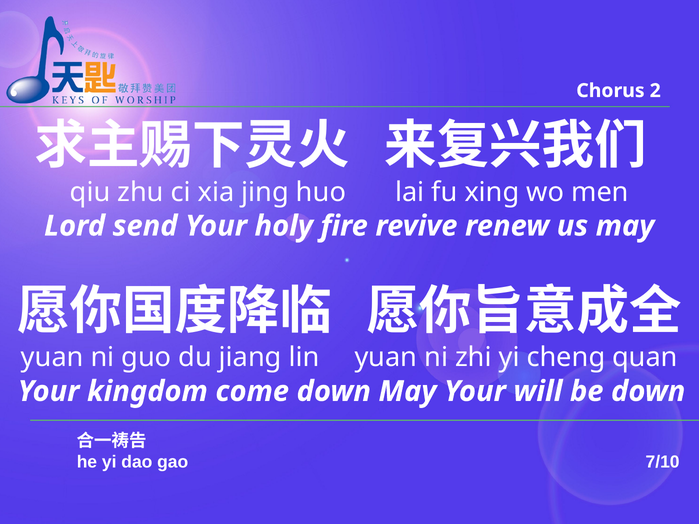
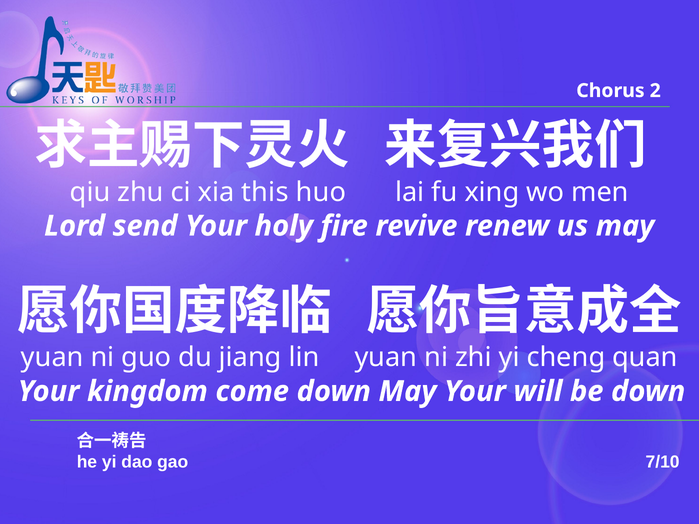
jing: jing -> this
